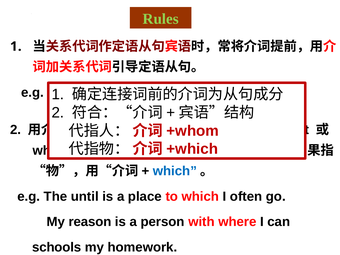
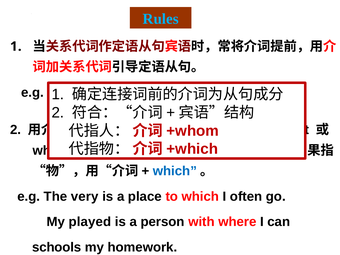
Rules colour: light green -> light blue
until: until -> very
reason: reason -> played
